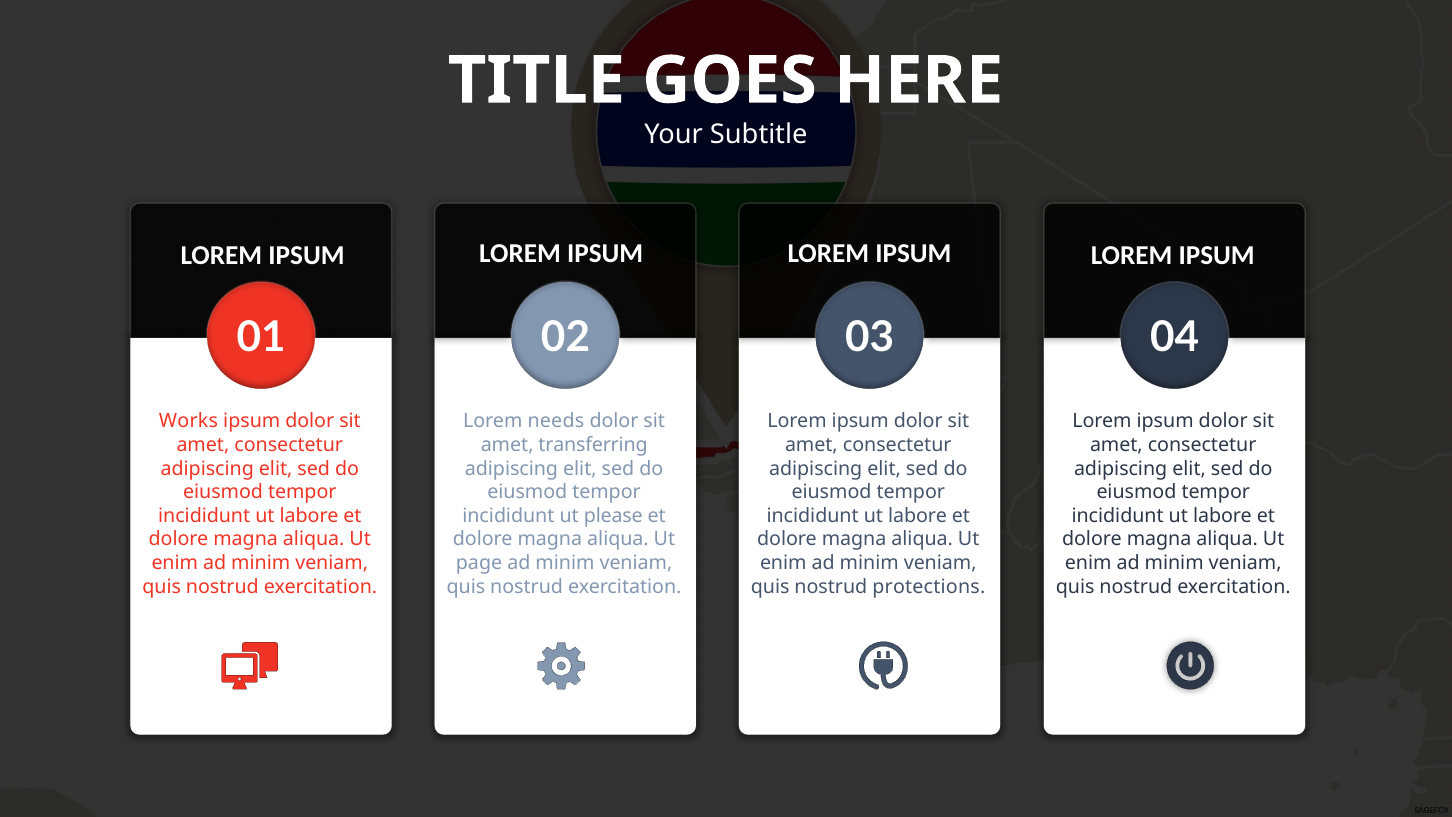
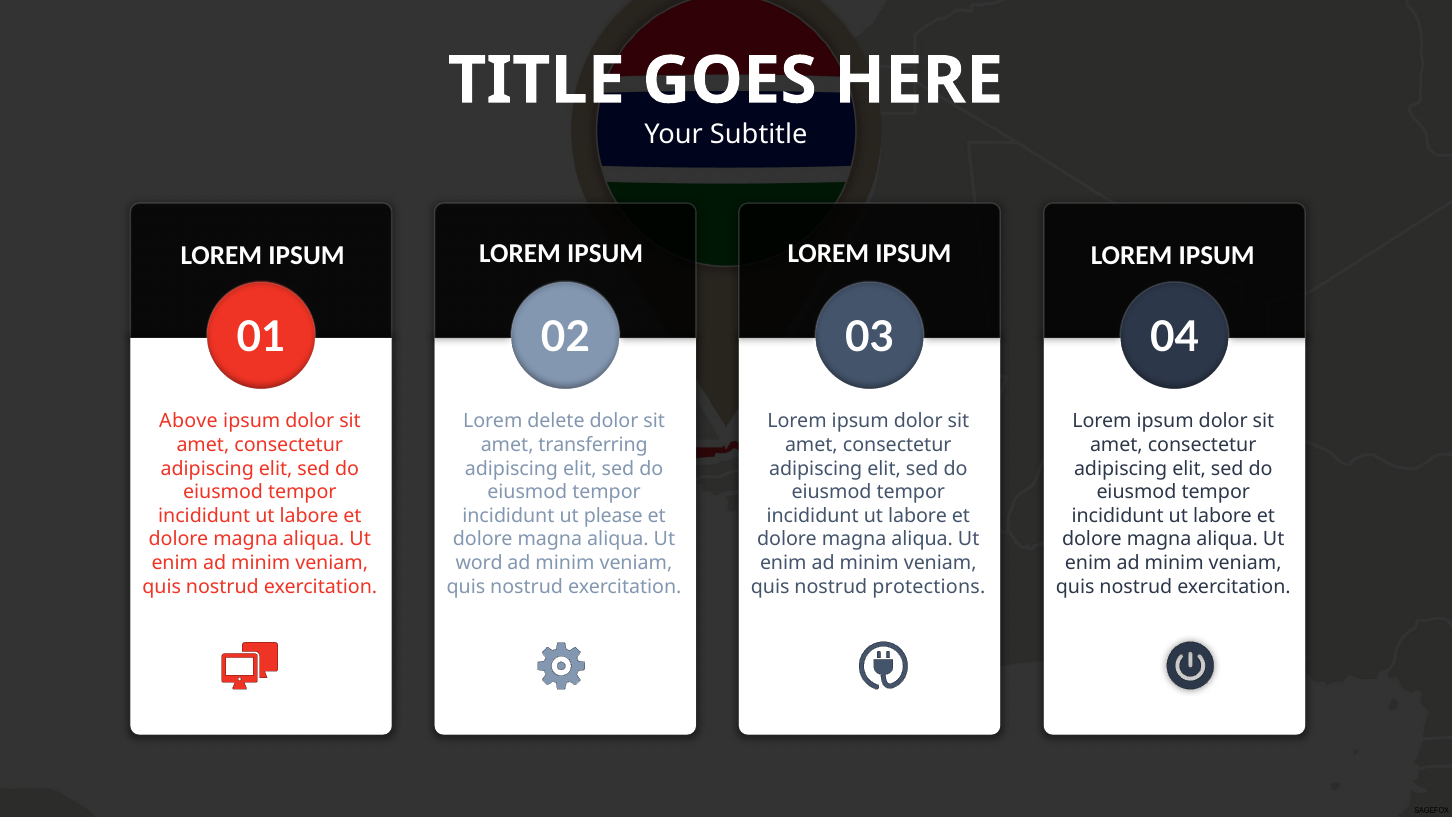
Works: Works -> Above
needs: needs -> delete
page: page -> word
